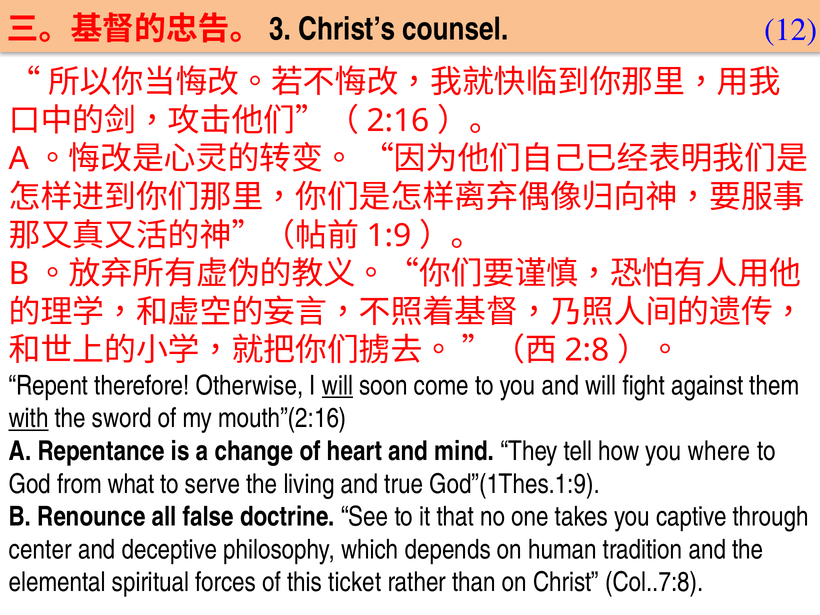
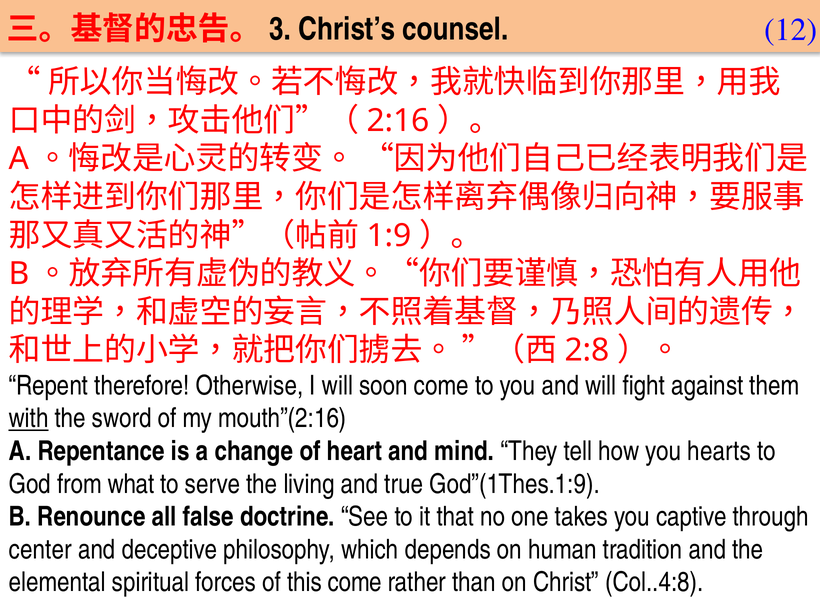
will at (337, 386) underline: present -> none
where: where -> hearts
this ticket: ticket -> come
Col..7:8: Col..7:8 -> Col..4:8
